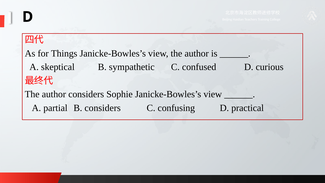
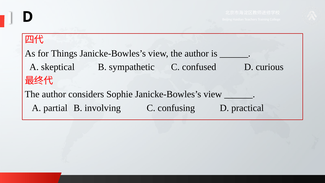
B considers: considers -> involving
